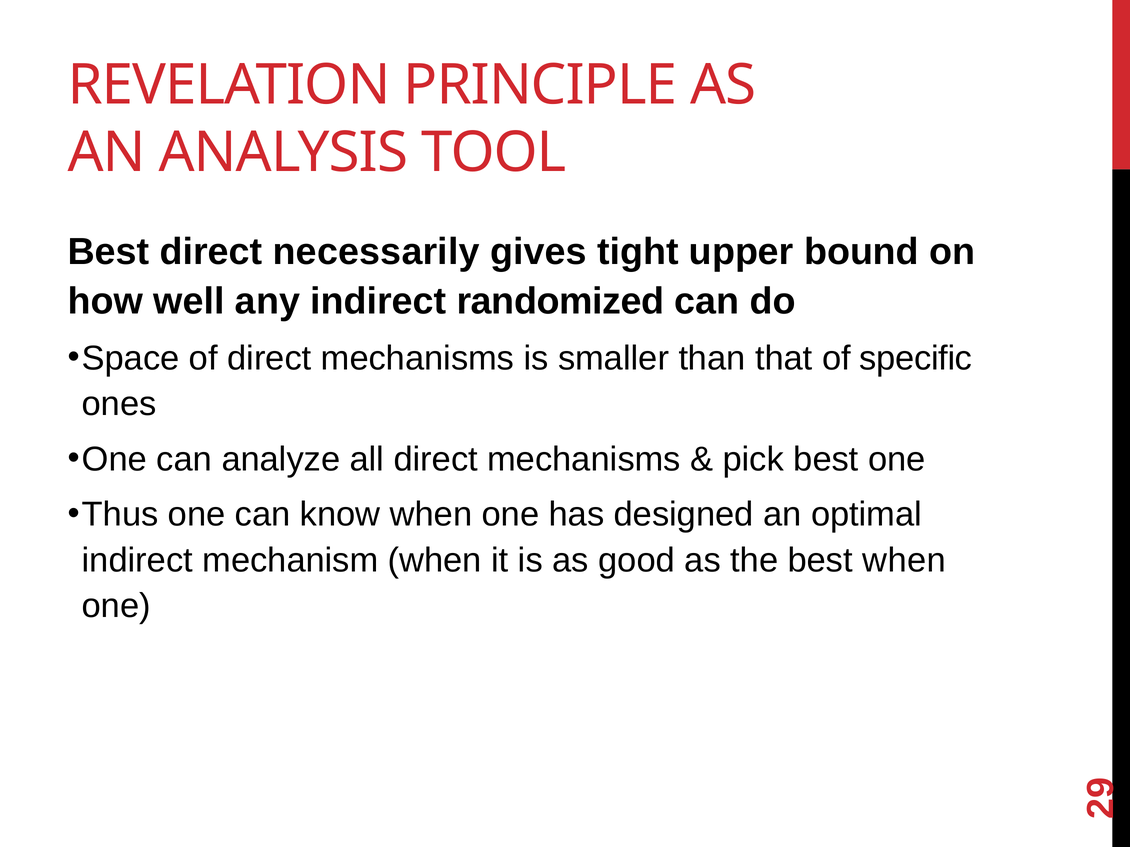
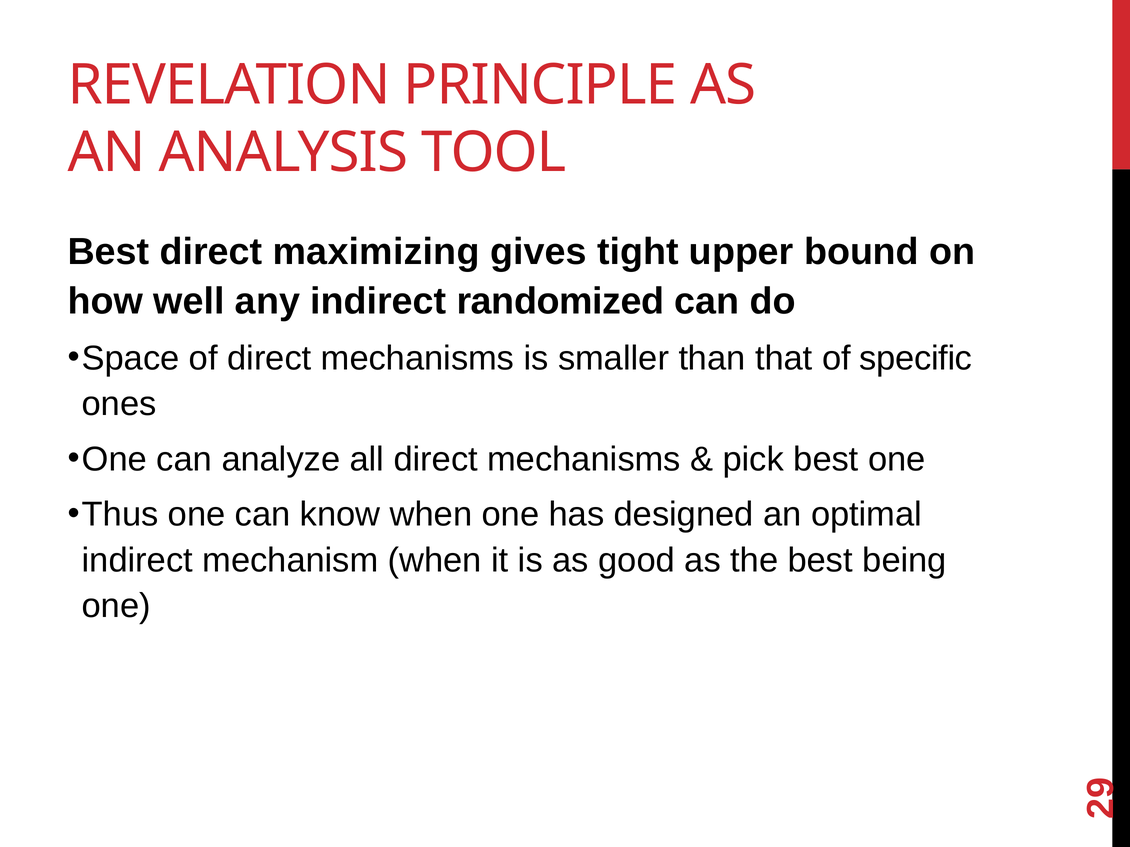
necessarily: necessarily -> maximizing
best when: when -> being
